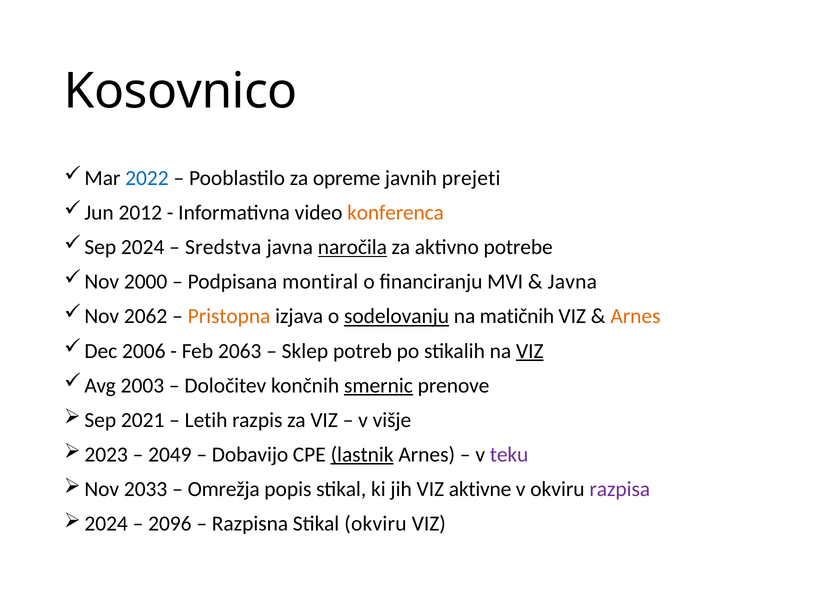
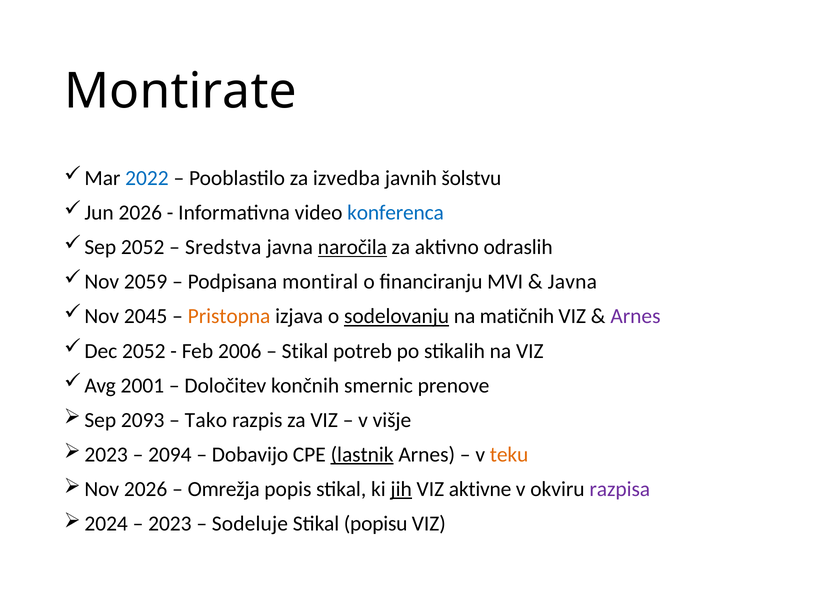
Kosovnico: Kosovnico -> Montirate
opreme: opreme -> izvedba
prejeti: prejeti -> šolstvu
2012 at (140, 213): 2012 -> 2026
konferenca colour: orange -> blue
2024 at (143, 247): 2024 -> 2052
potrebe: potrebe -> odraslih
2000: 2000 -> 2059
2062: 2062 -> 2045
Arnes at (635, 316) colour: orange -> purple
2006 at (144, 351): 2006 -> 2052
2063: 2063 -> 2006
Sklep at (305, 351): Sklep -> Stikal
VIZ at (530, 351) underline: present -> none
2003: 2003 -> 2001
smernic underline: present -> none
2021: 2021 -> 2093
Letih: Letih -> Tako
2049: 2049 -> 2094
teku colour: purple -> orange
2033 at (146, 489): 2033 -> 2026
jih underline: none -> present
2096: 2096 -> 2023
Razpisna: Razpisna -> Sodeluje
Stikal okviru: okviru -> popisu
